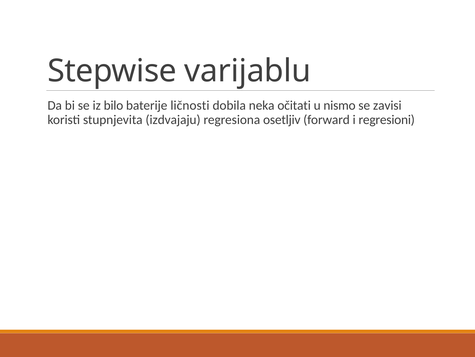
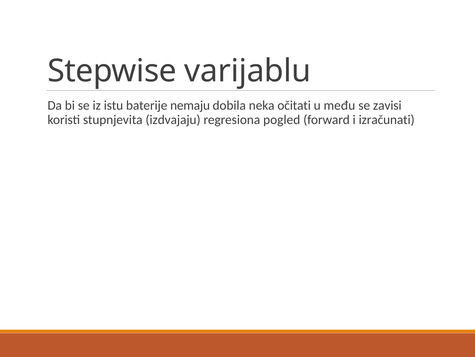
bilo: bilo -> istu
ličnosti: ličnosti -> nemaju
nismo: nismo -> među
osetljiv: osetljiv -> pogled
regresioni: regresioni -> izračunati
